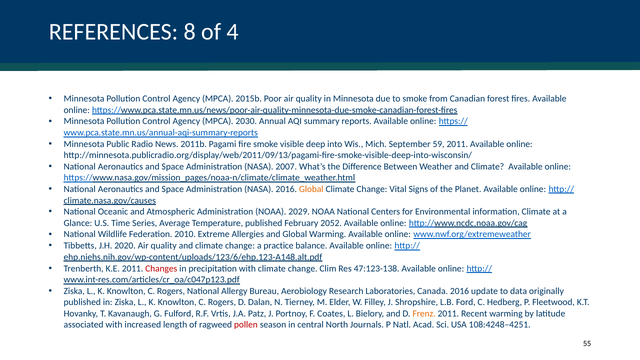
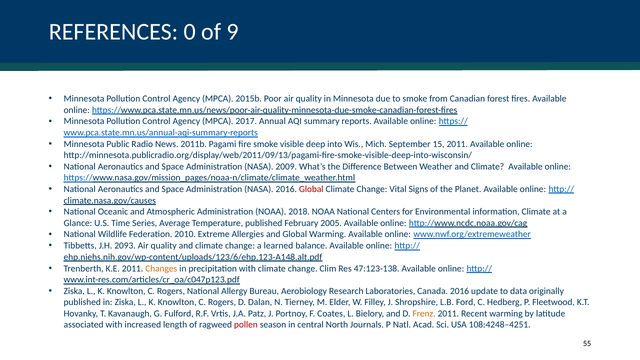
8: 8 -> 0
4: 4 -> 9
2030: 2030 -> 2017
59: 59 -> 15
2007: 2007 -> 2009
Global at (311, 189) colour: orange -> red
2029: 2029 -> 2018
2052: 2052 -> 2005
2020: 2020 -> 2093
practice: practice -> learned
Changes colour: red -> orange
